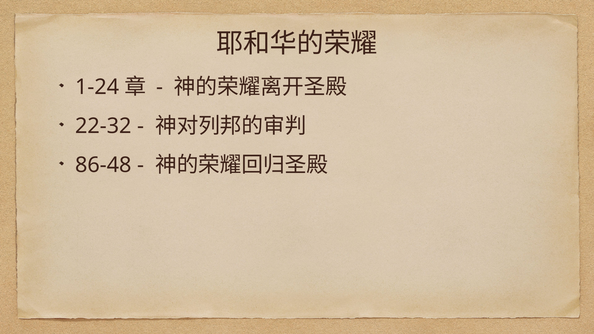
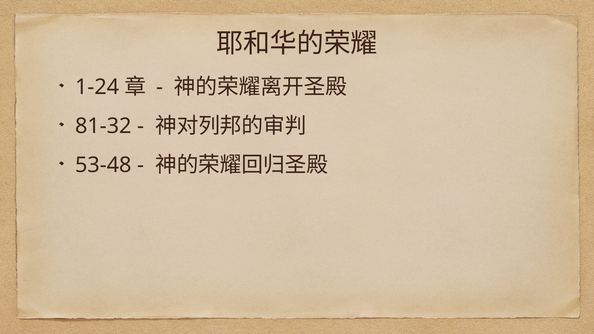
22-32: 22-32 -> 81-32
86-48: 86-48 -> 53-48
